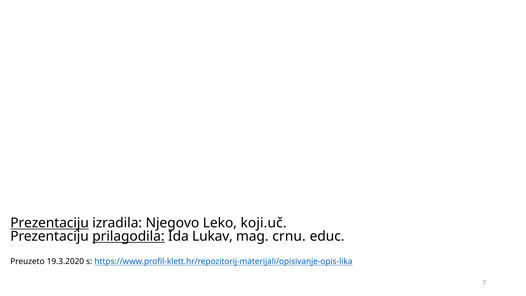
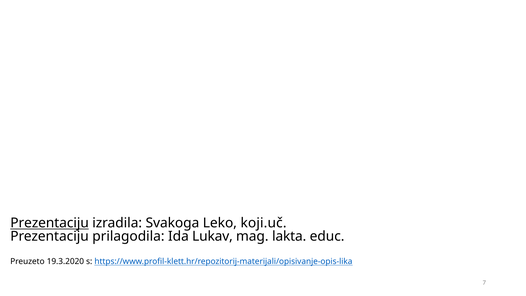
Njegovo: Njegovo -> Svakoga
prilagodila underline: present -> none
crnu: crnu -> lakta
